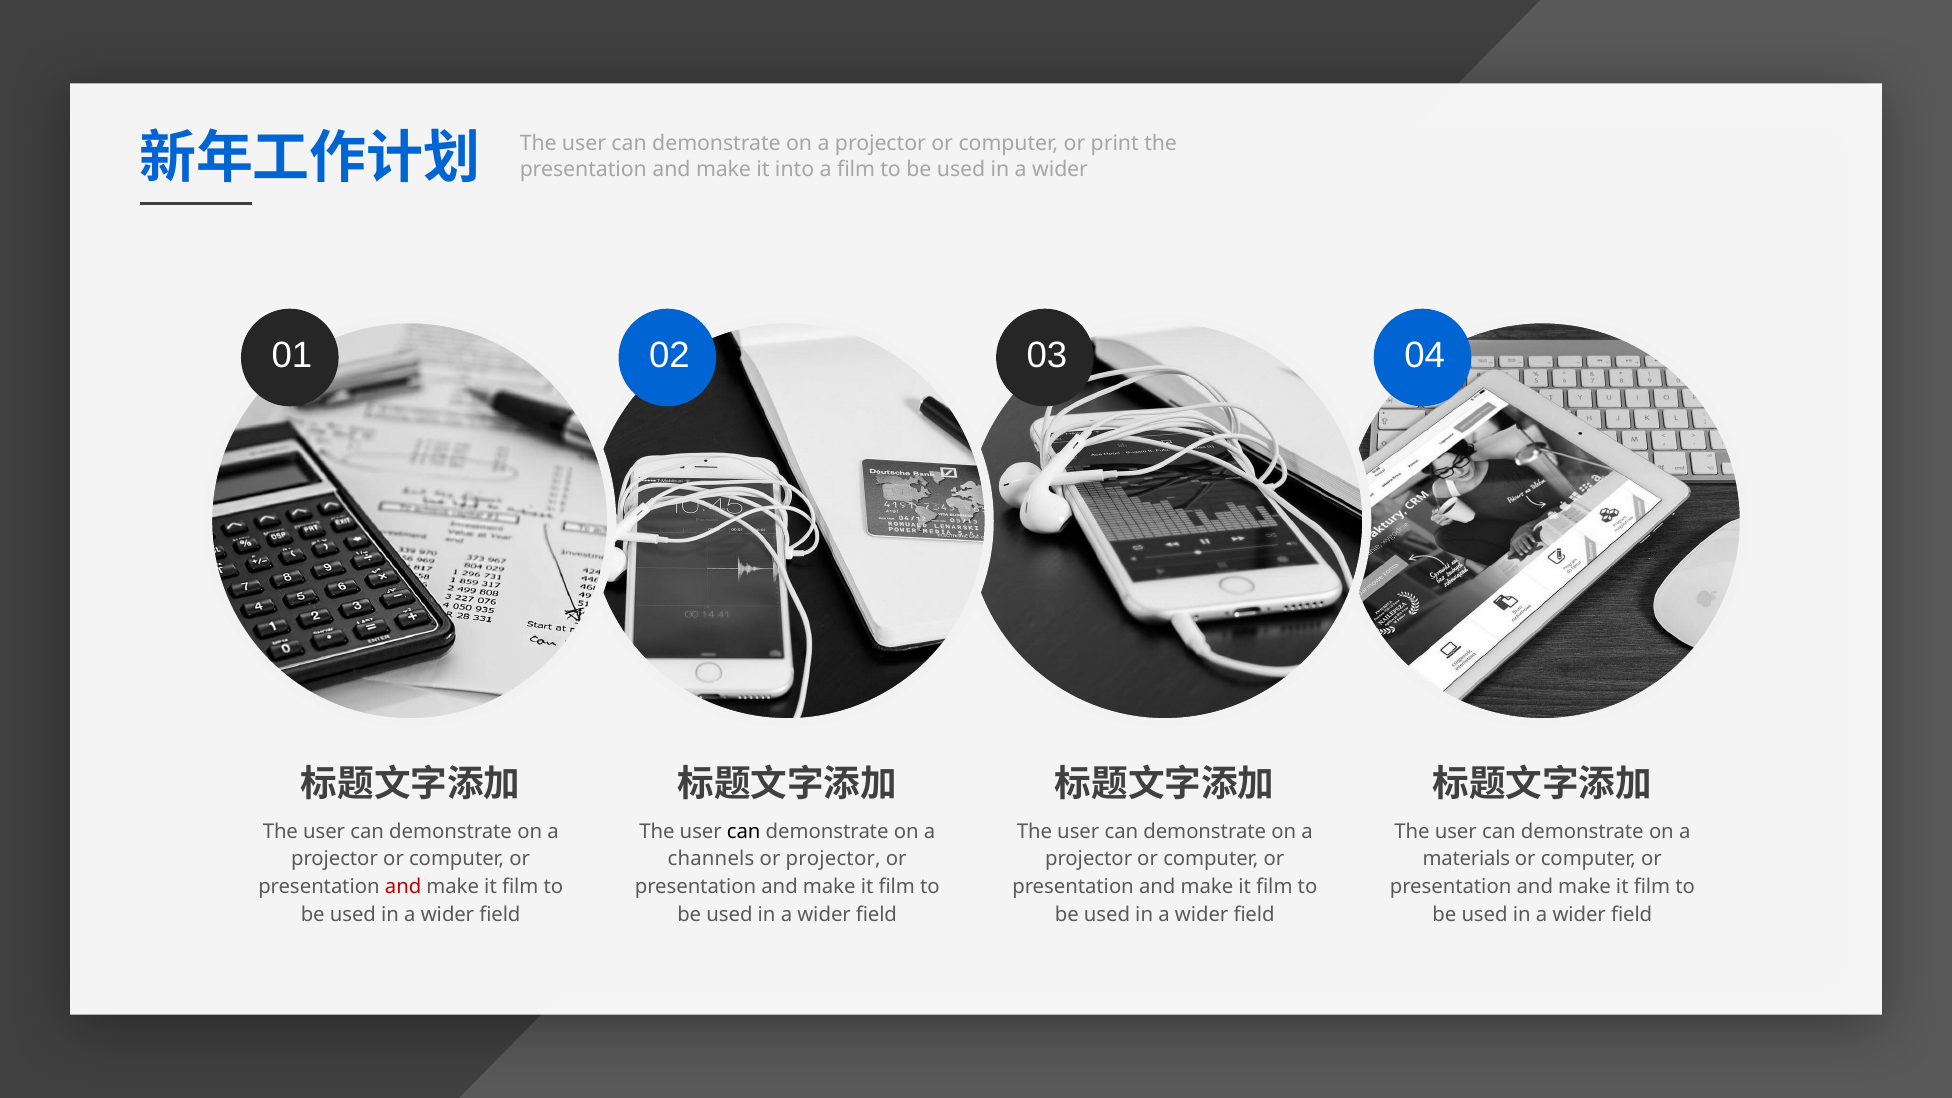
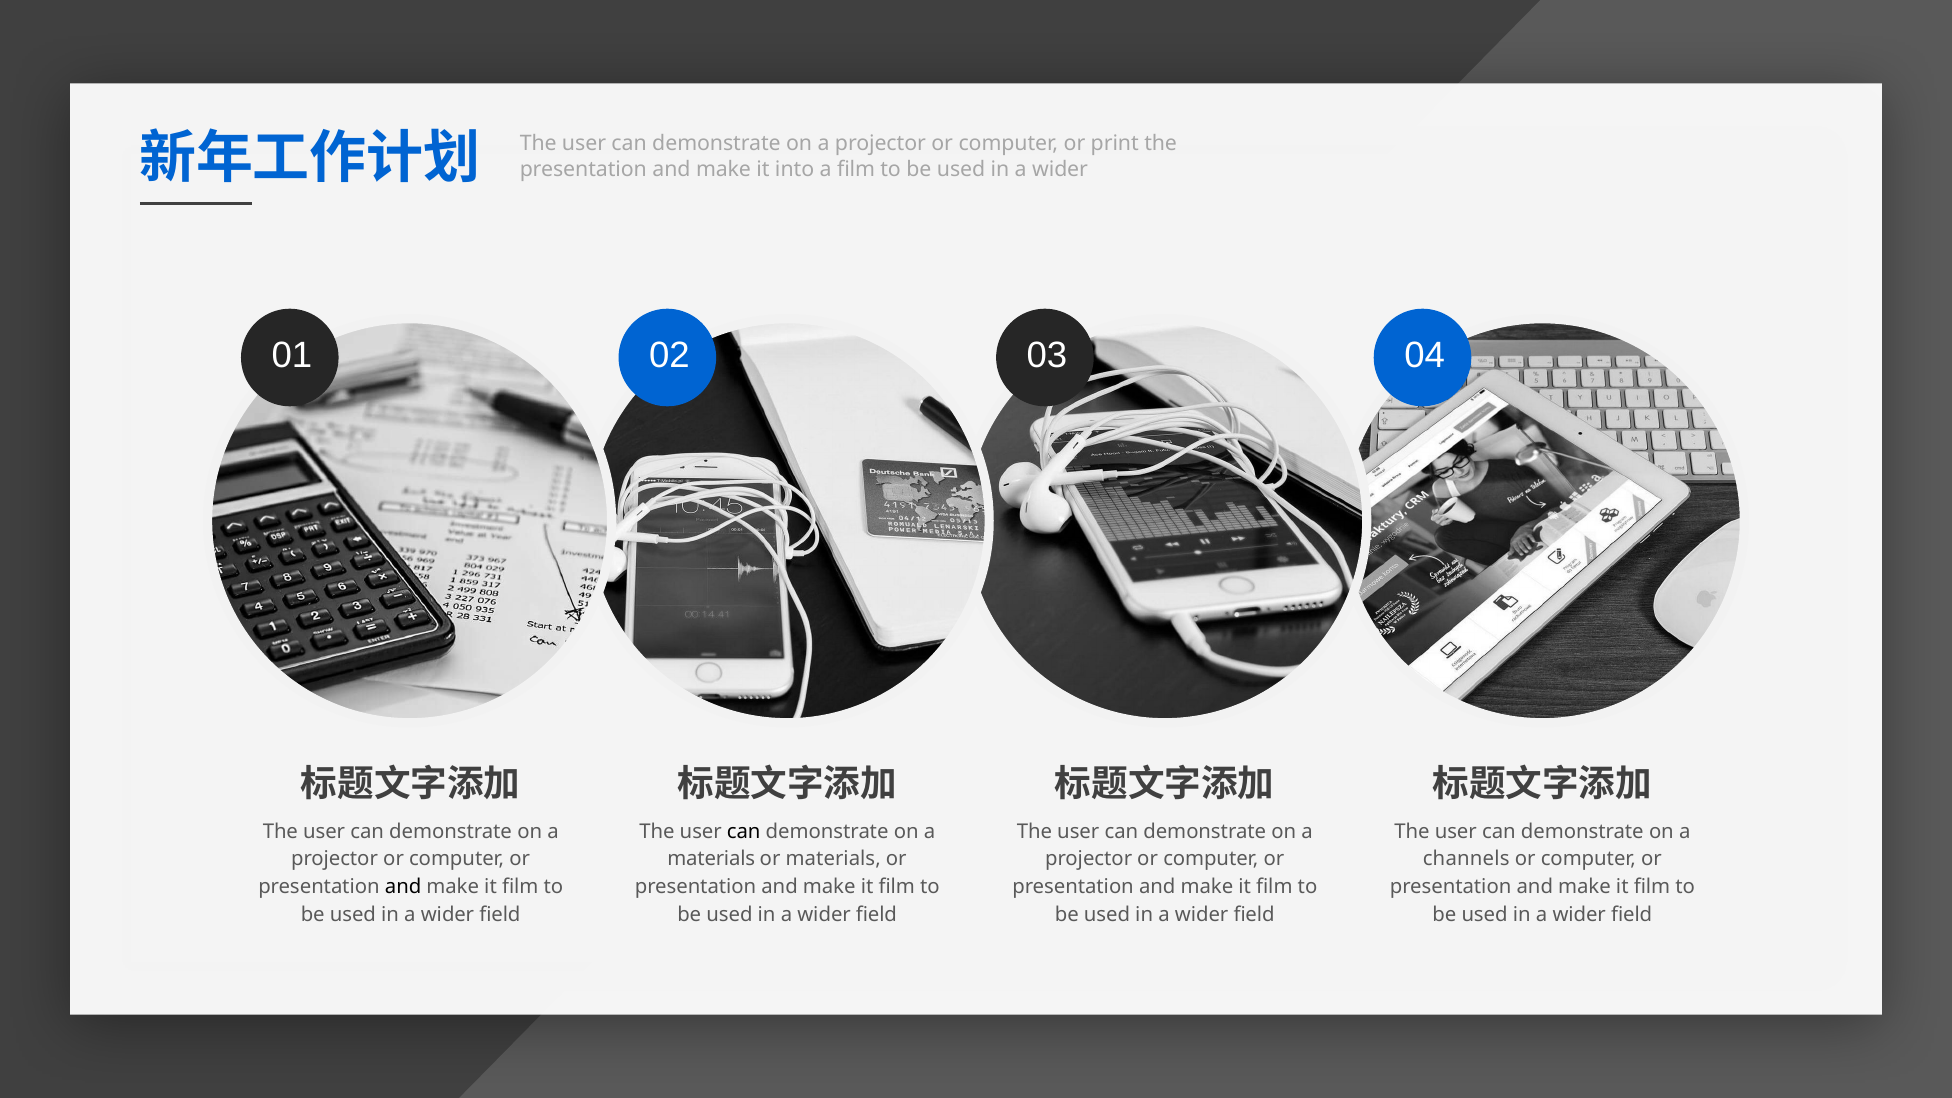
channels at (711, 859): channels -> materials
or projector: projector -> materials
materials: materials -> channels
and at (403, 887) colour: red -> black
